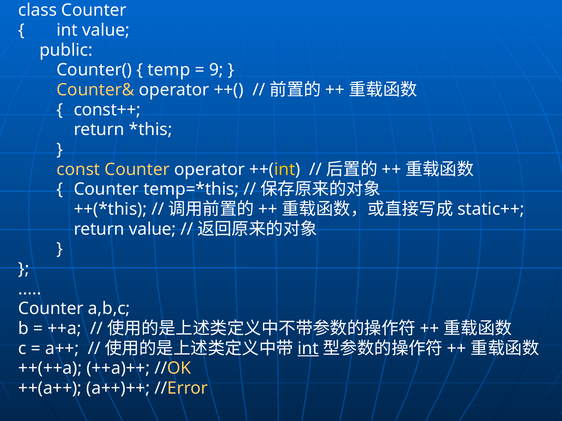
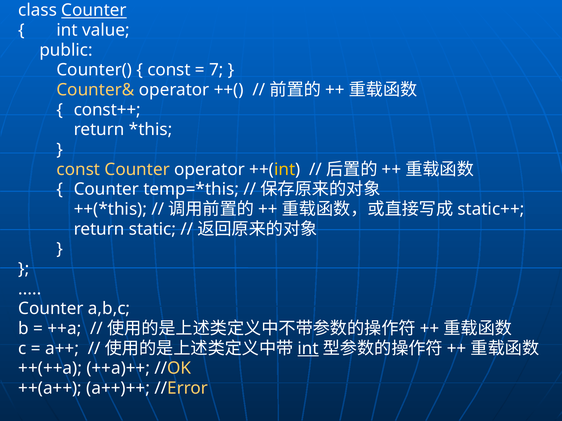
Counter at (94, 10) underline: none -> present
temp at (169, 70): temp -> const
9: 9 -> 7
return value: value -> static
